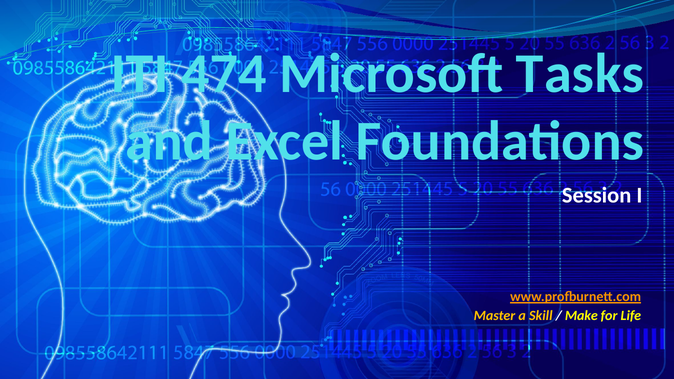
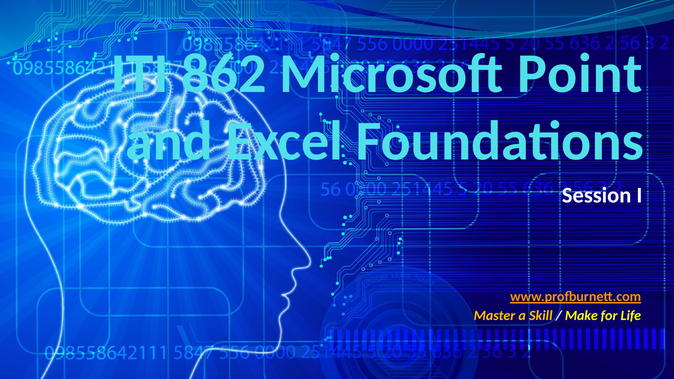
474: 474 -> 862
Tasks: Tasks -> Point
